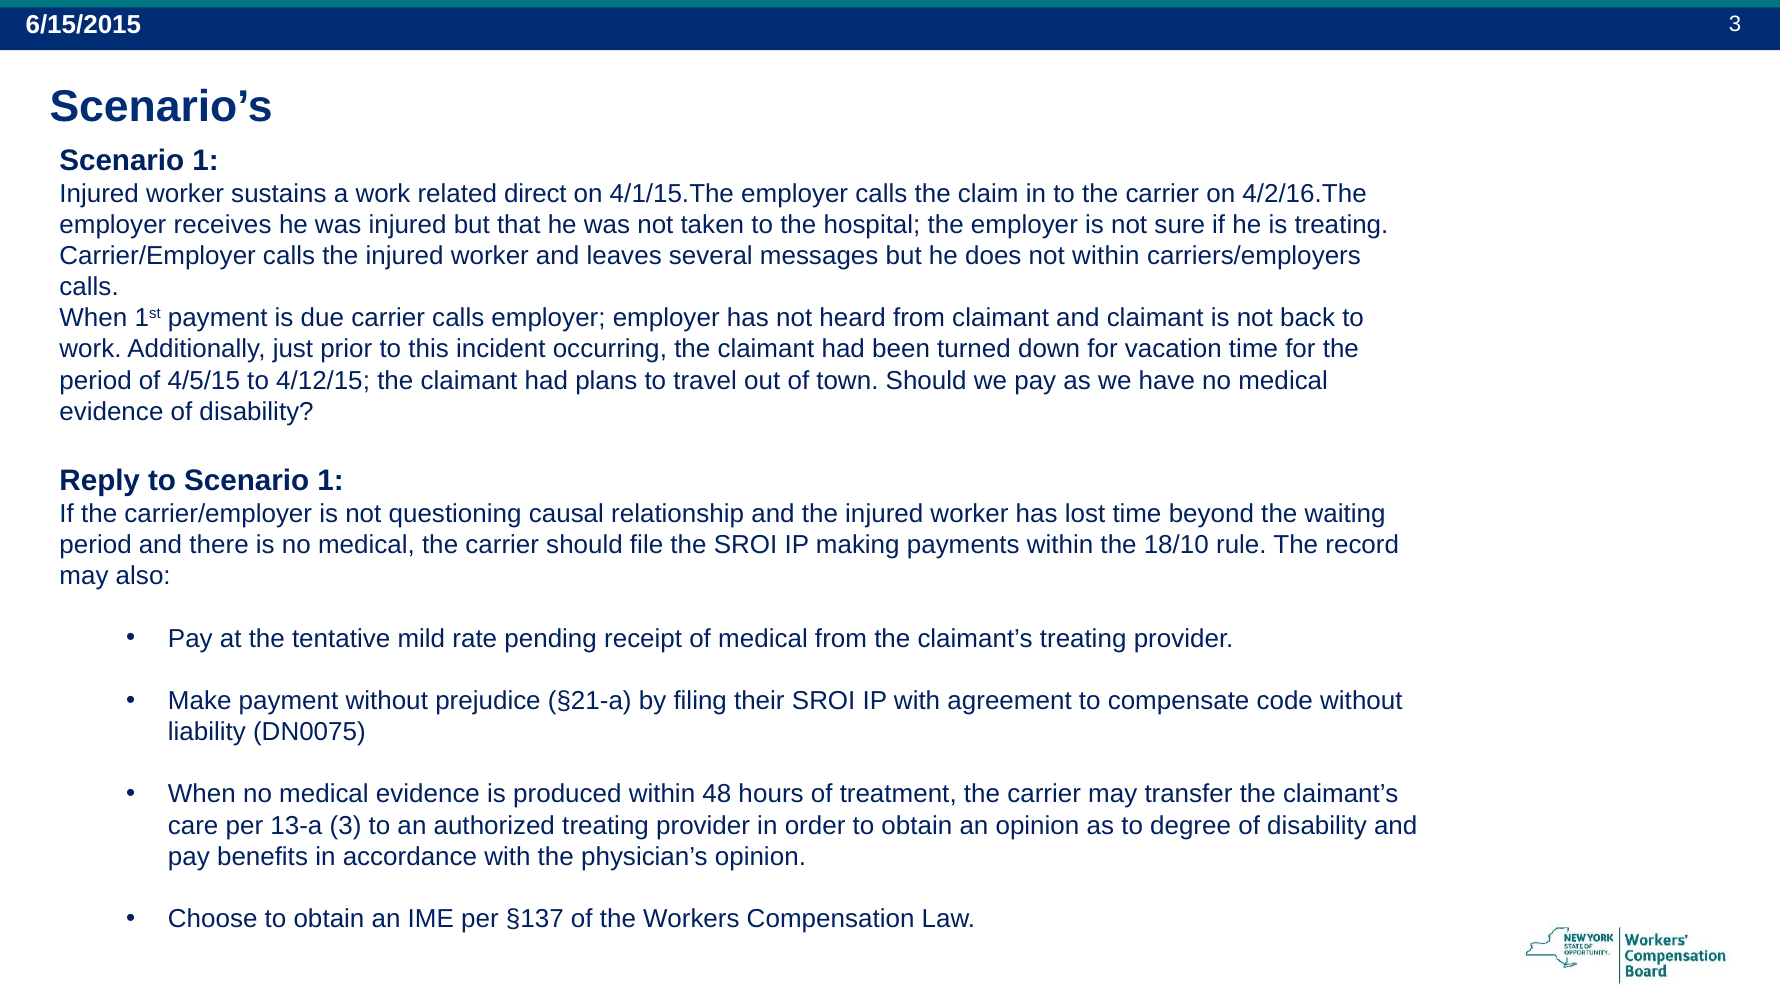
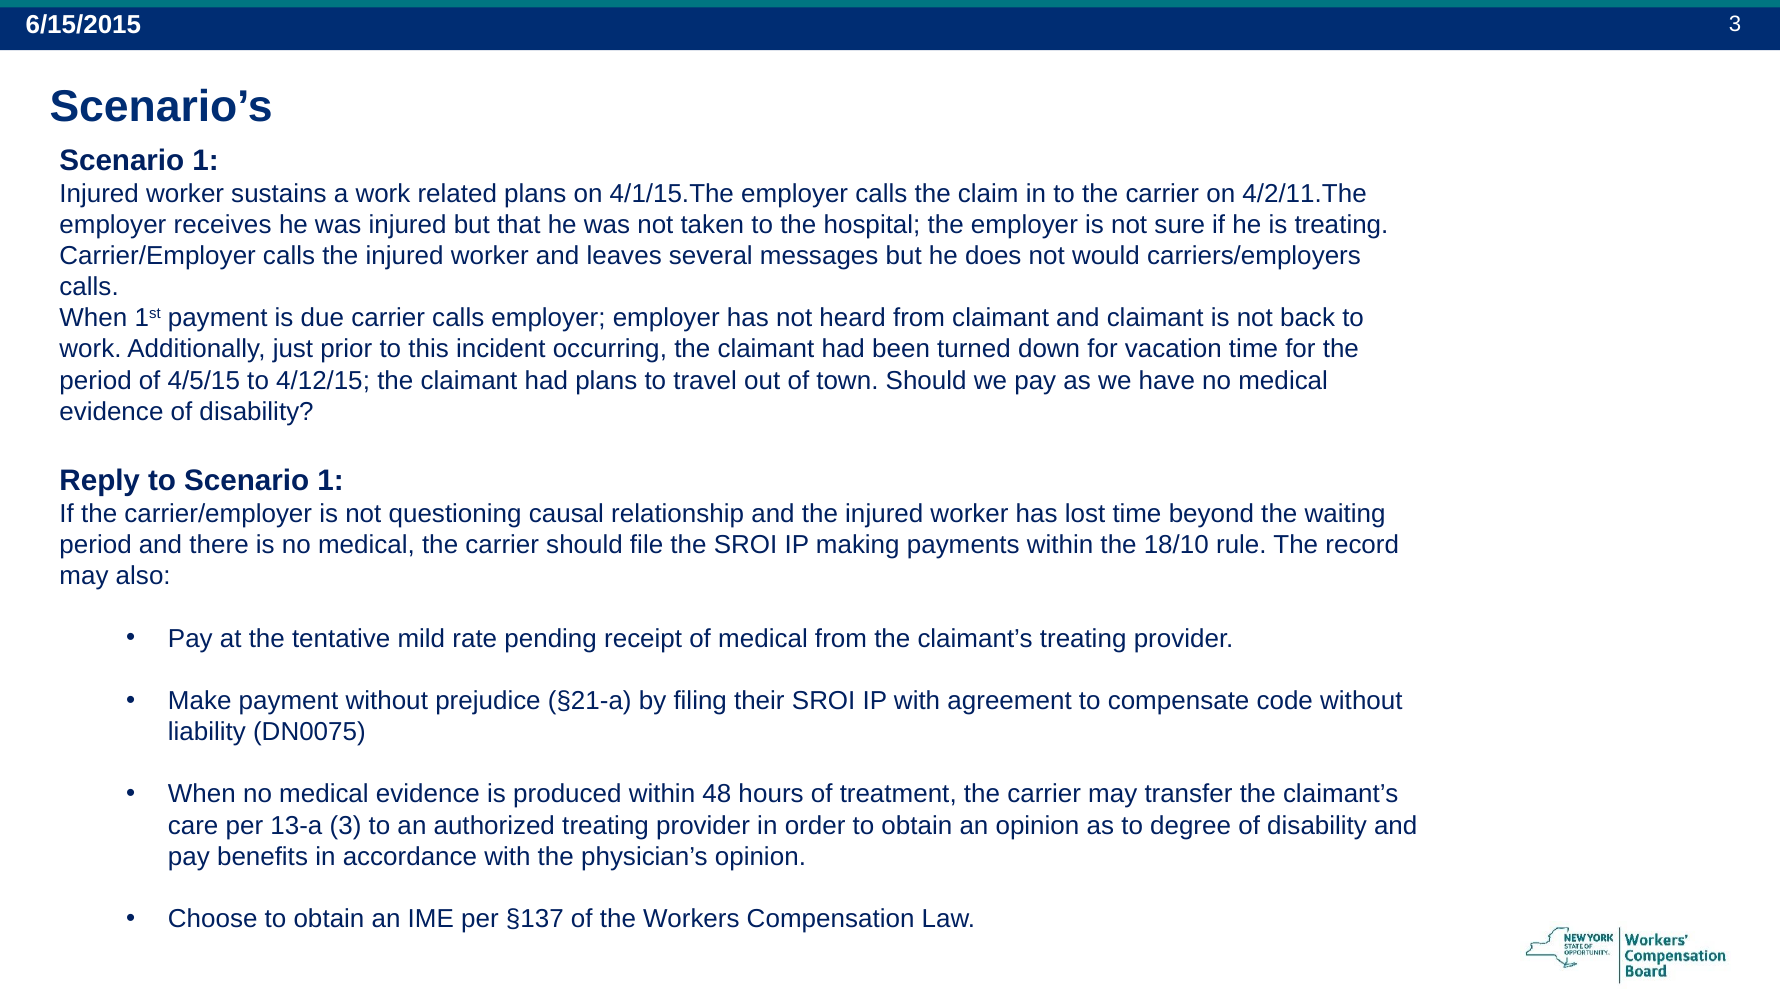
related direct: direct -> plans
4/2/16.The: 4/2/16.The -> 4/2/11.The
not within: within -> would
